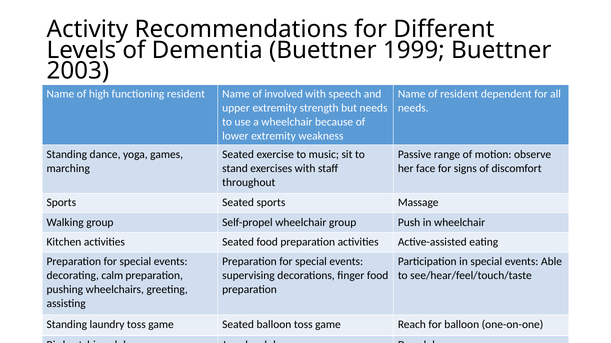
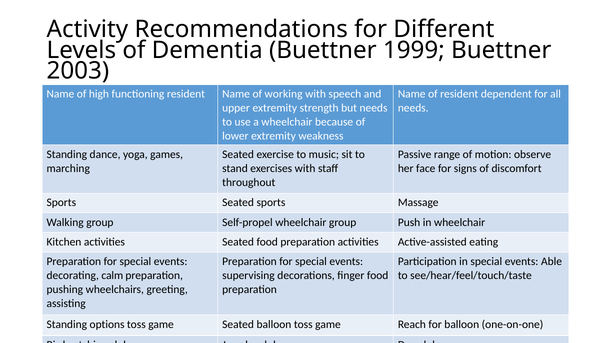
involved: involved -> working
laundry: laundry -> options
